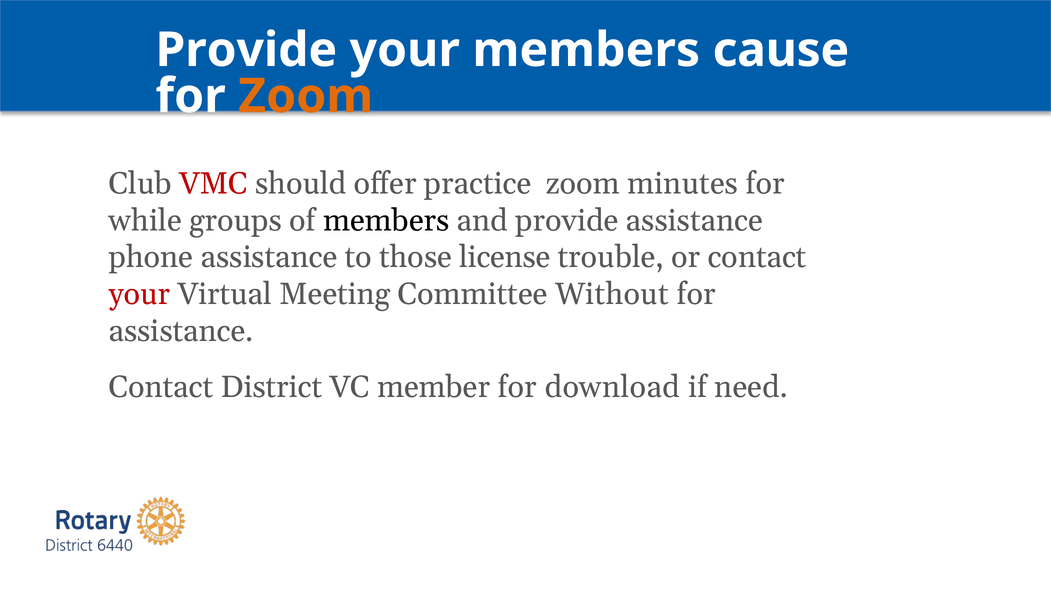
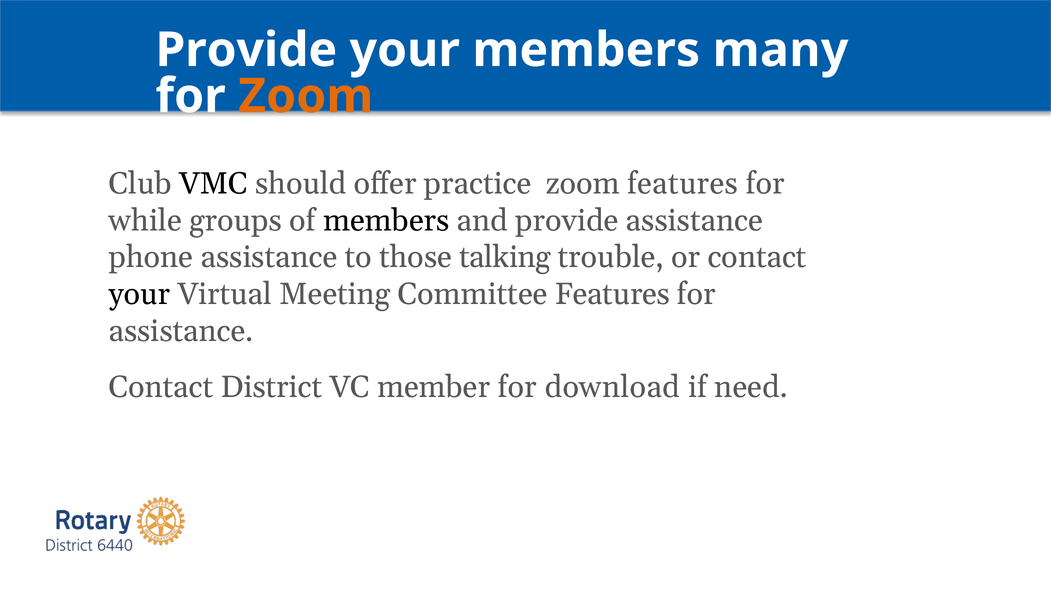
cause: cause -> many
VMC colour: red -> black
zoom minutes: minutes -> features
license: license -> talking
your at (140, 294) colour: red -> black
Committee Without: Without -> Features
